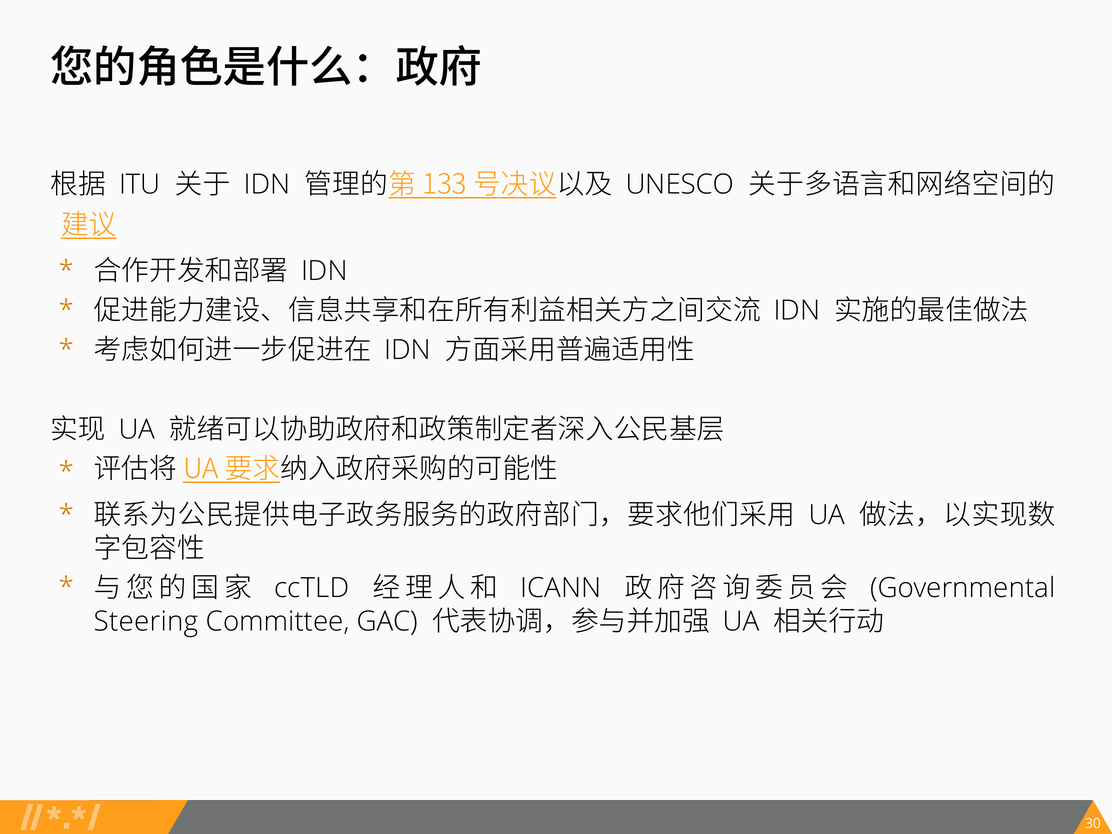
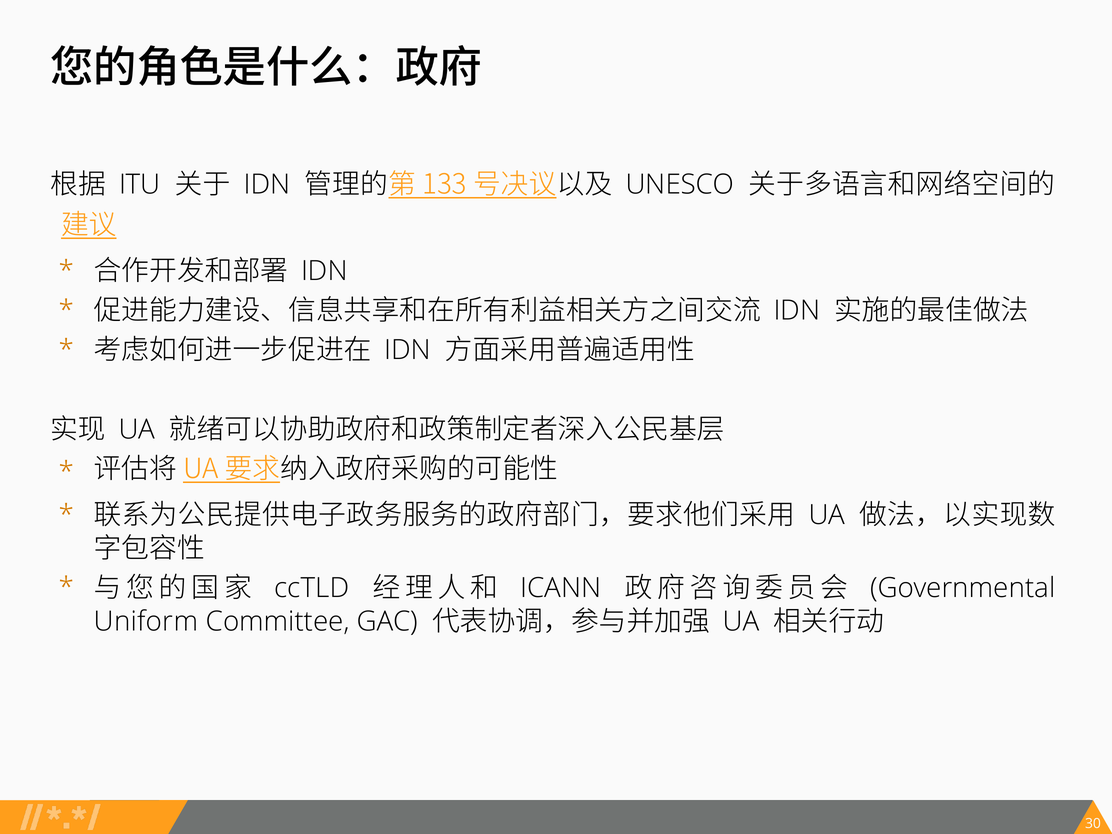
Steering: Steering -> Uniform
